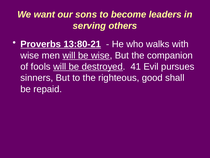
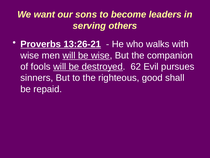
13:80-21: 13:80-21 -> 13:26-21
41: 41 -> 62
